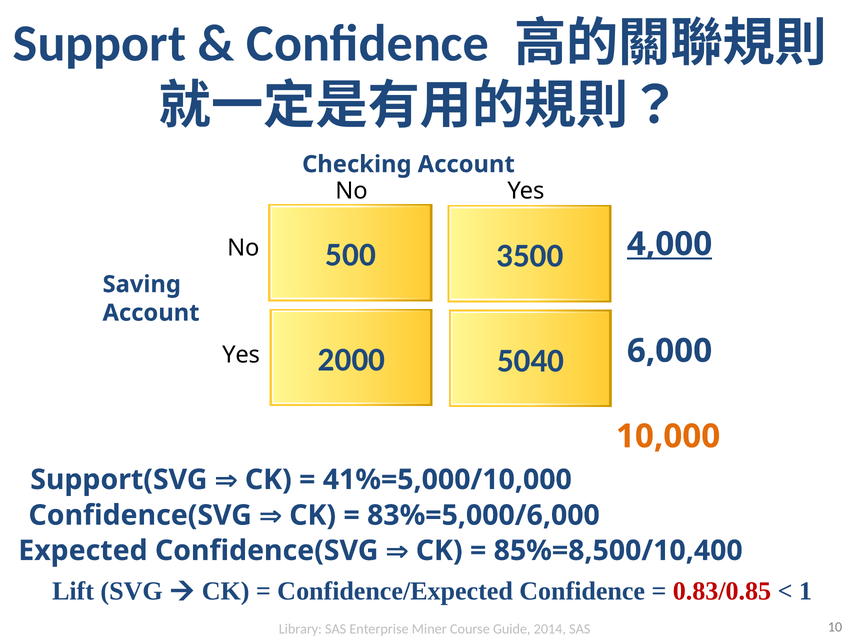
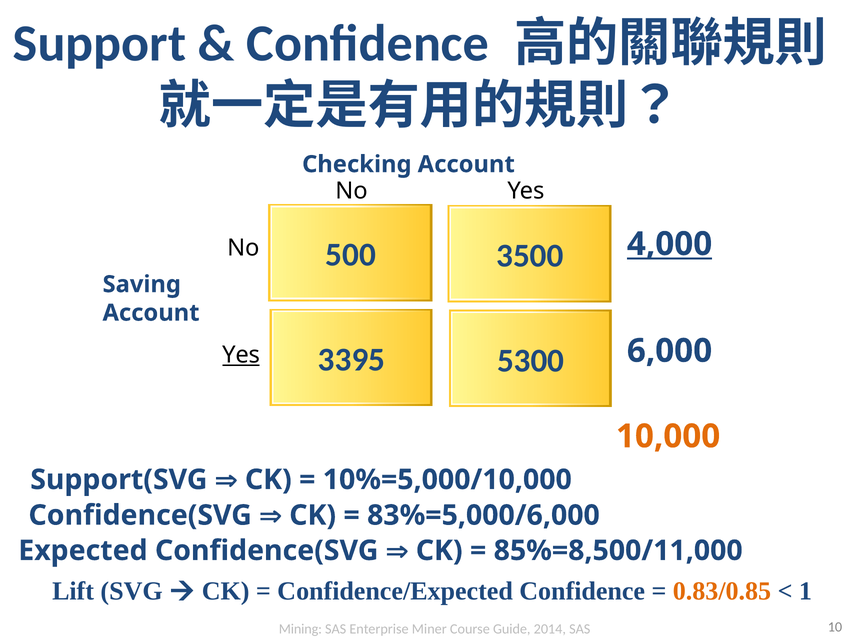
2000: 2000 -> 3395
5040: 5040 -> 5300
Yes at (241, 355) underline: none -> present
41%=5,000/10,000: 41%=5,000/10,000 -> 10%=5,000/10,000
85%=8,500/10,400: 85%=8,500/10,400 -> 85%=8,500/11,000
0.83/0.85 colour: red -> orange
Library: Library -> Mining
